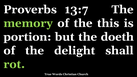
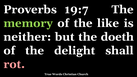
13:7: 13:7 -> 19:7
this: this -> like
portion: portion -> neither
rot colour: light green -> pink
